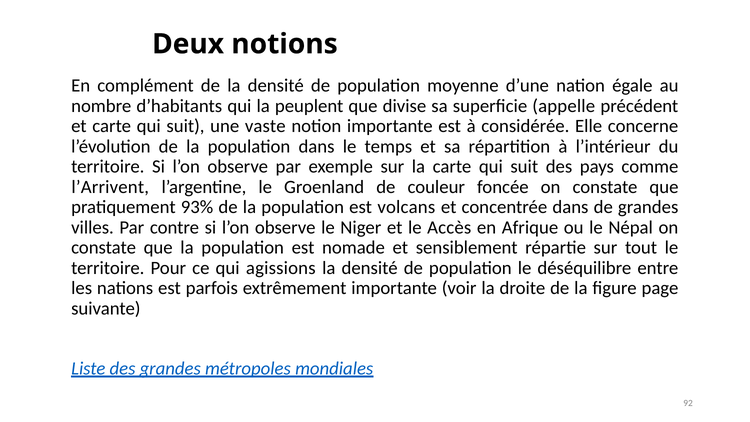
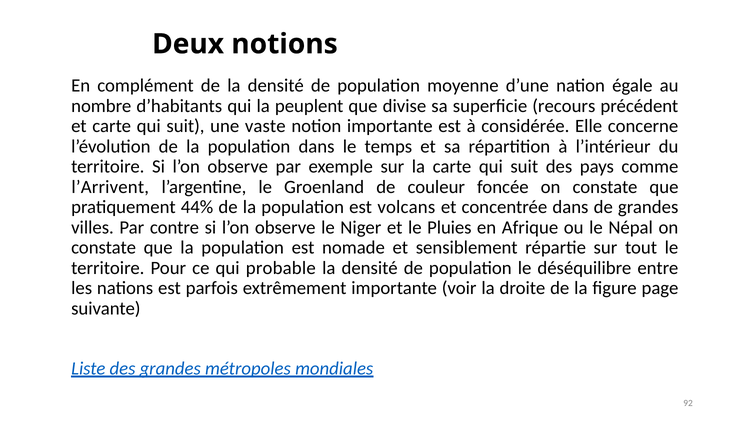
appelle: appelle -> recours
93%: 93% -> 44%
Accès: Accès -> Pluies
agissions: agissions -> probable
